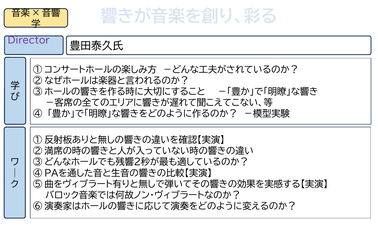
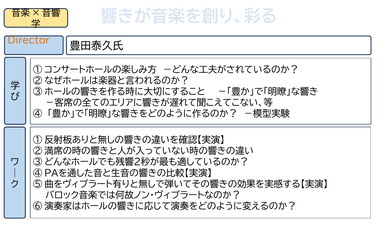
Director colour: purple -> orange
